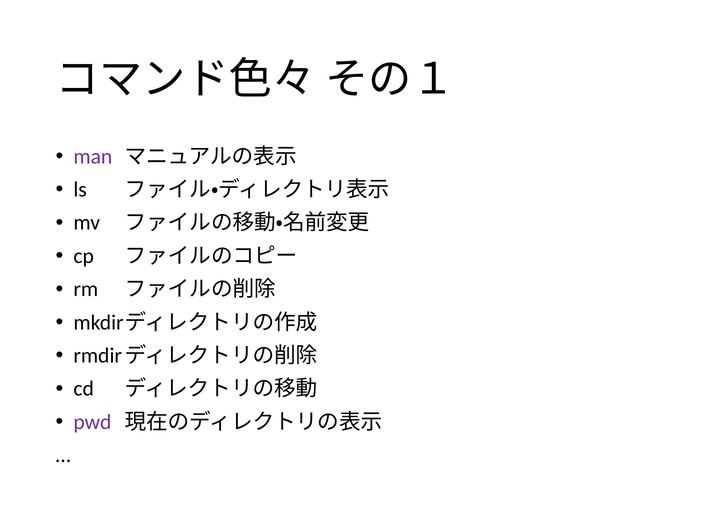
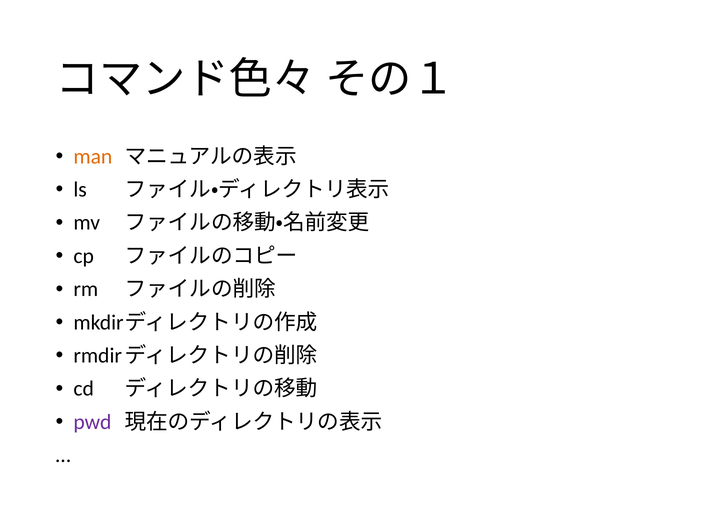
man colour: purple -> orange
